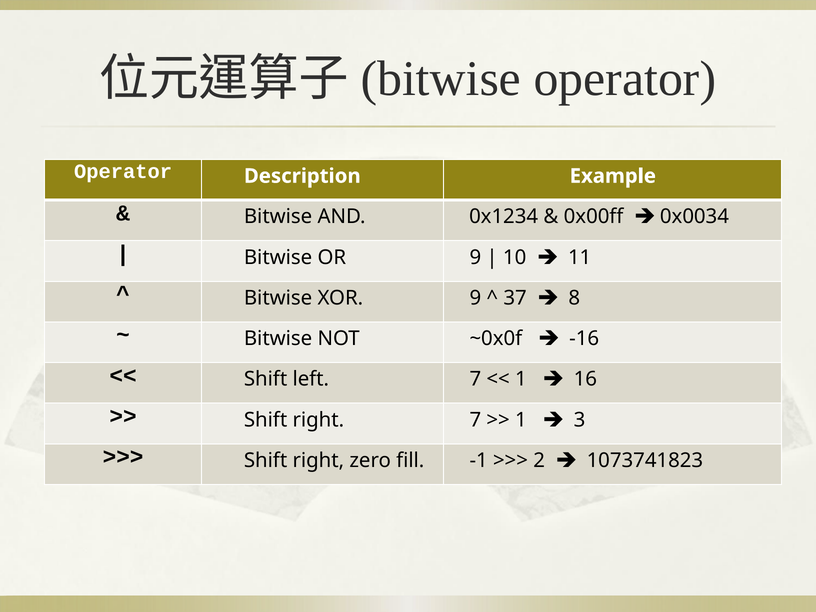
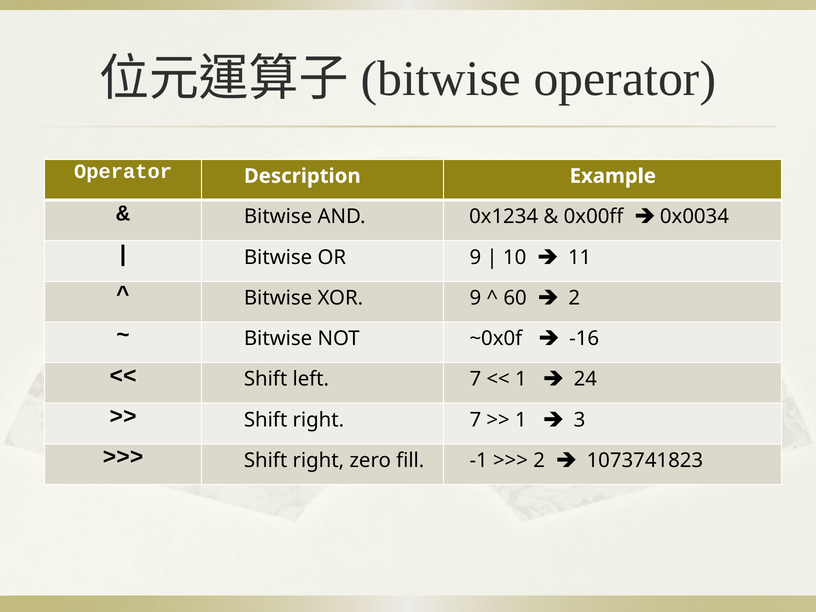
37: 37 -> 60
8 at (574, 298): 8 -> 2
16: 16 -> 24
